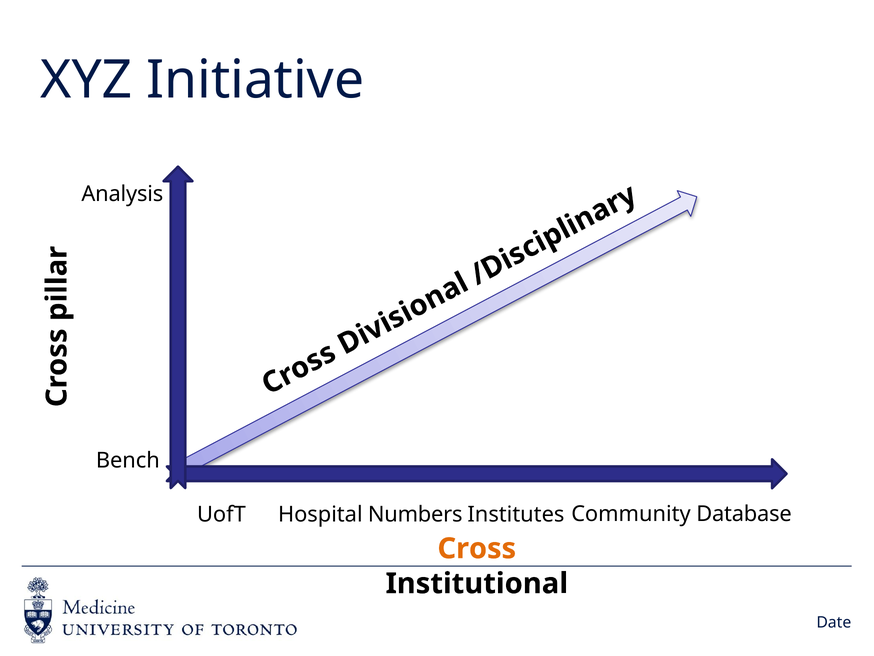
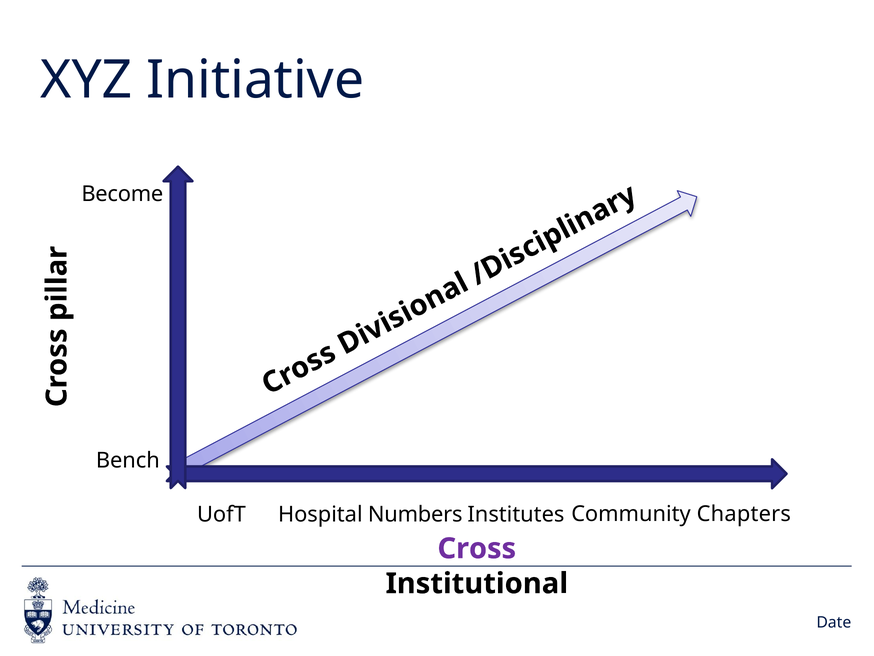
Analysis: Analysis -> Become
Database: Database -> Chapters
Cross colour: orange -> purple
